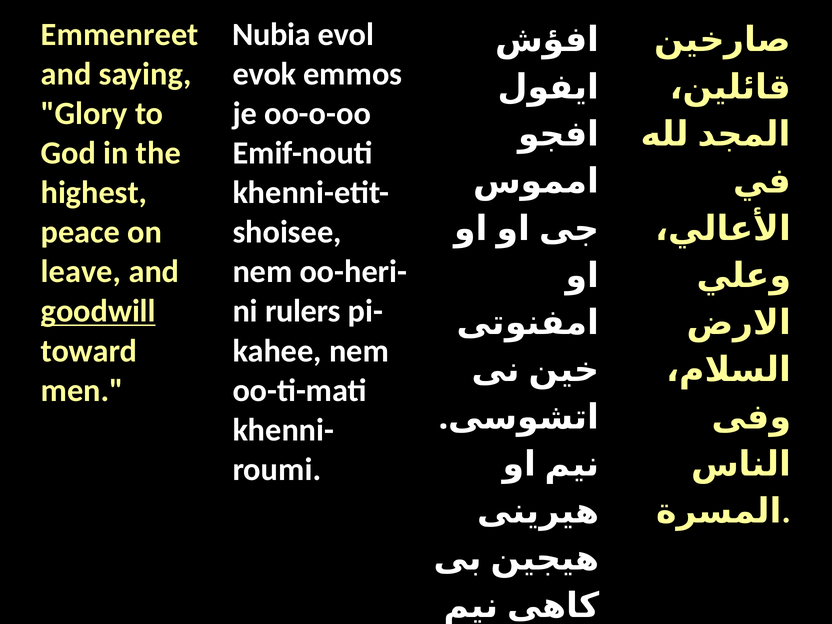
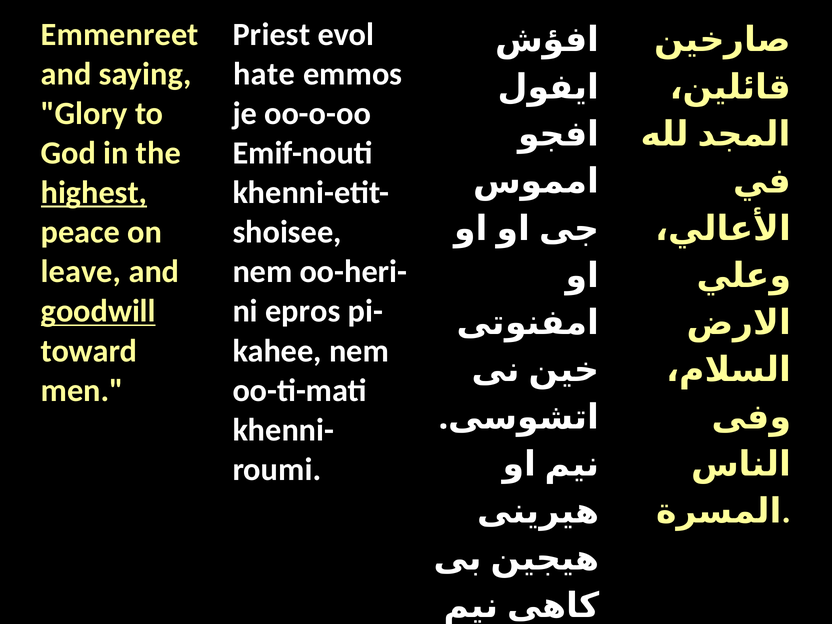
Nubia: Nubia -> Priest
evok: evok -> hate
highest underline: none -> present
rulers: rulers -> epros
